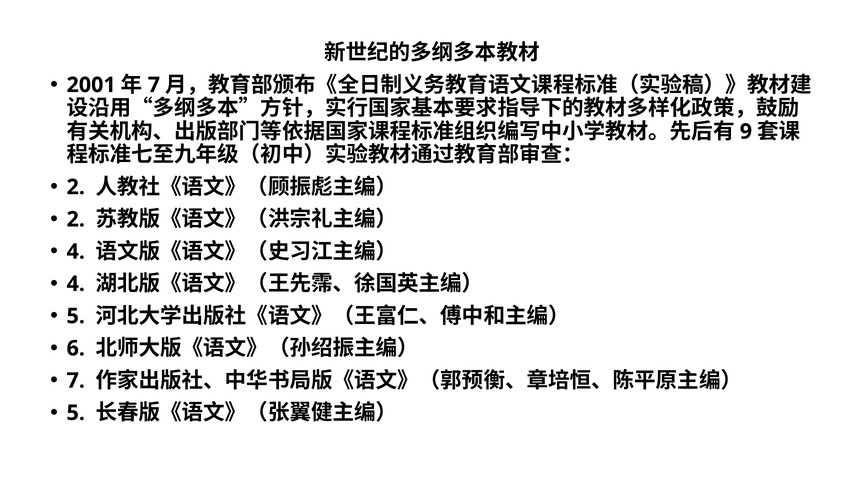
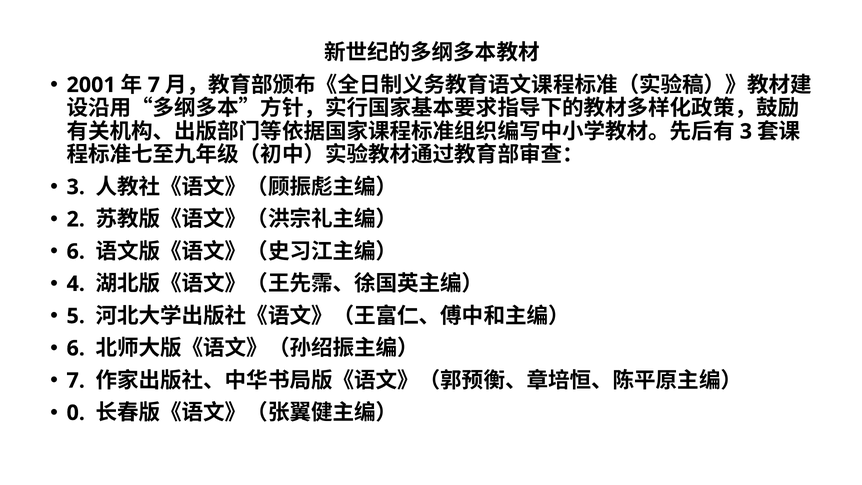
9 at (746, 132): 9 -> 3
2 at (76, 187): 2 -> 3
4 at (76, 252): 4 -> 6
5 at (76, 413): 5 -> 0
